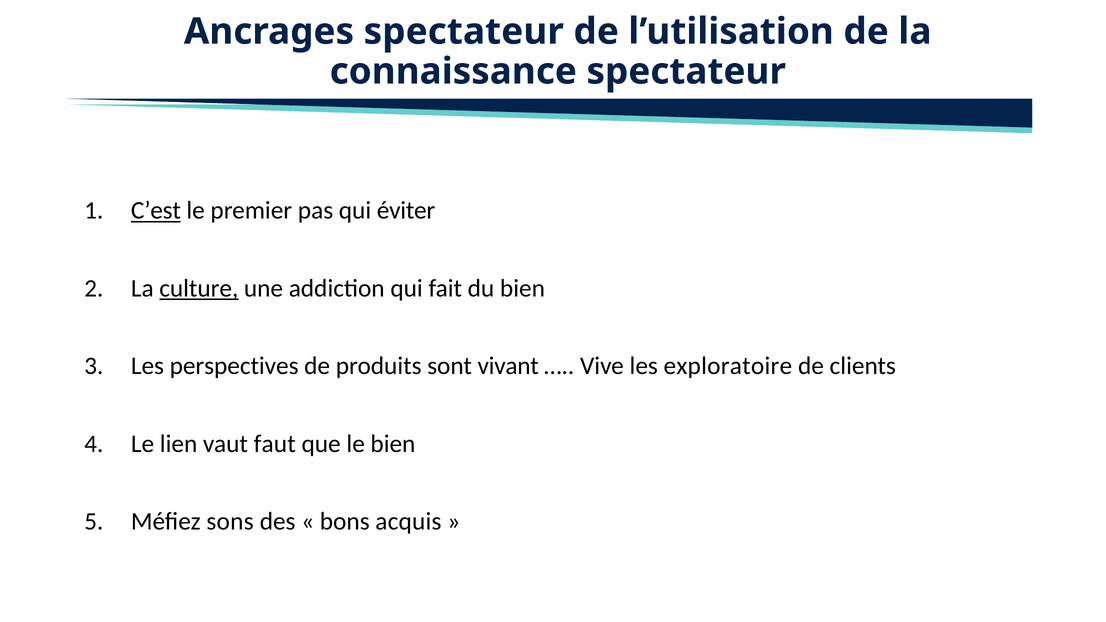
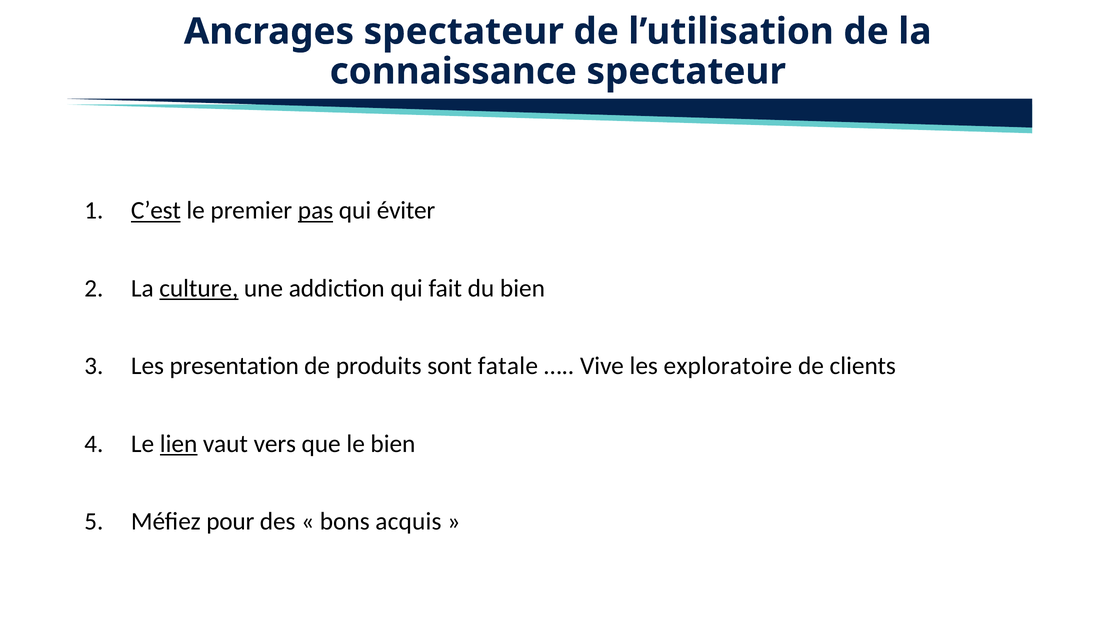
pas underline: none -> present
perspectives: perspectives -> presentation
vivant: vivant -> fatale
lien underline: none -> present
faut: faut -> vers
sons: sons -> pour
